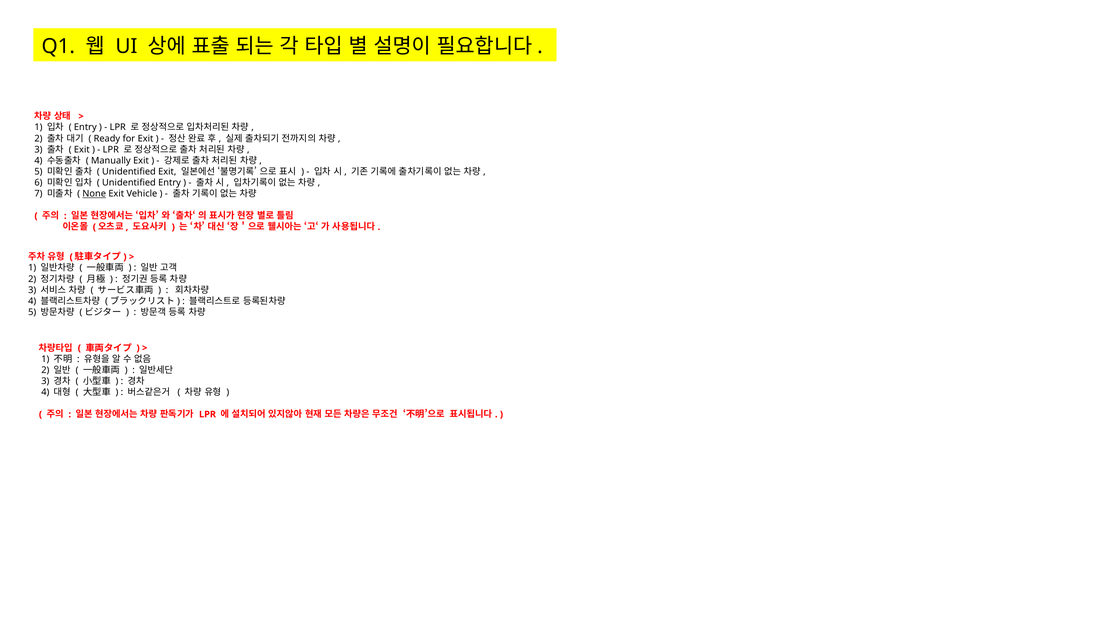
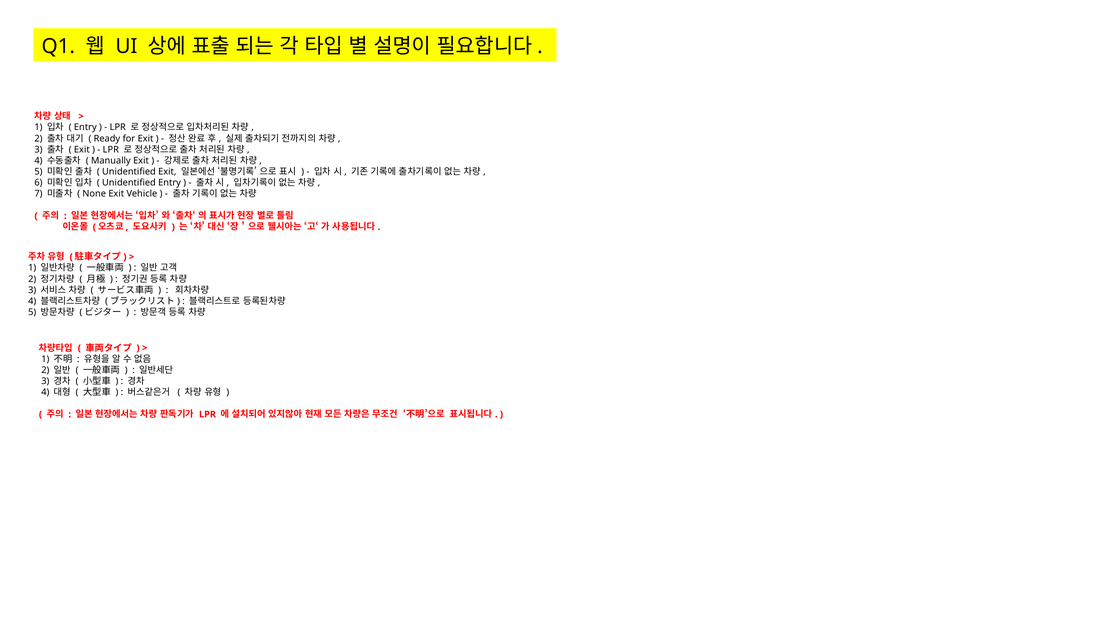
None underline: present -> none
